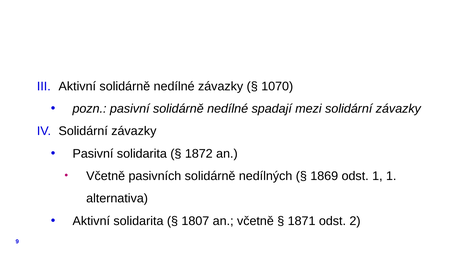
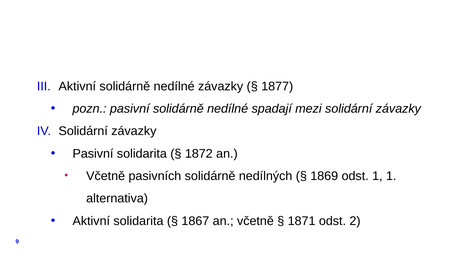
1070: 1070 -> 1877
1807: 1807 -> 1867
